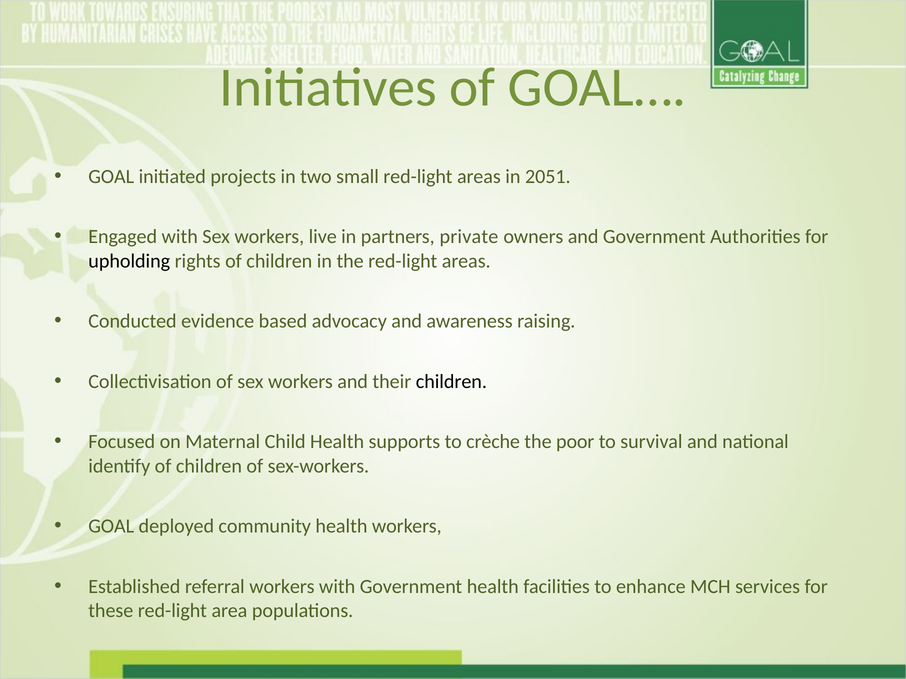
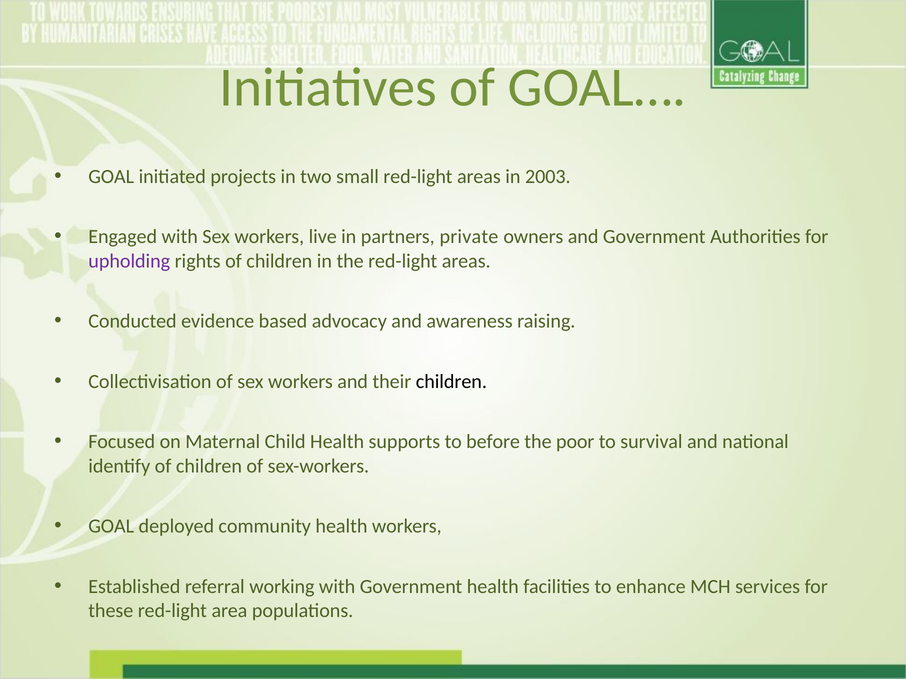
2051: 2051 -> 2003
upholding colour: black -> purple
crèche: crèche -> before
referral workers: workers -> working
